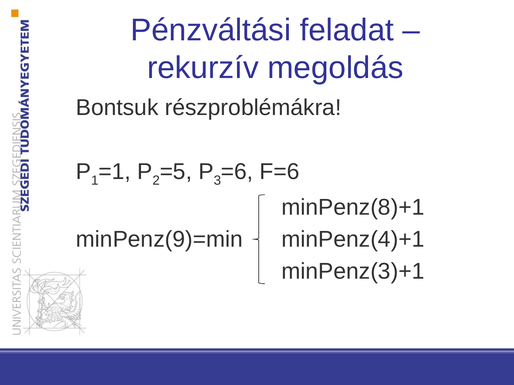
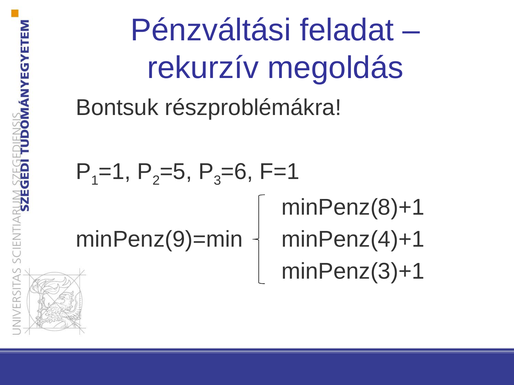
F=6: F=6 -> F=1
